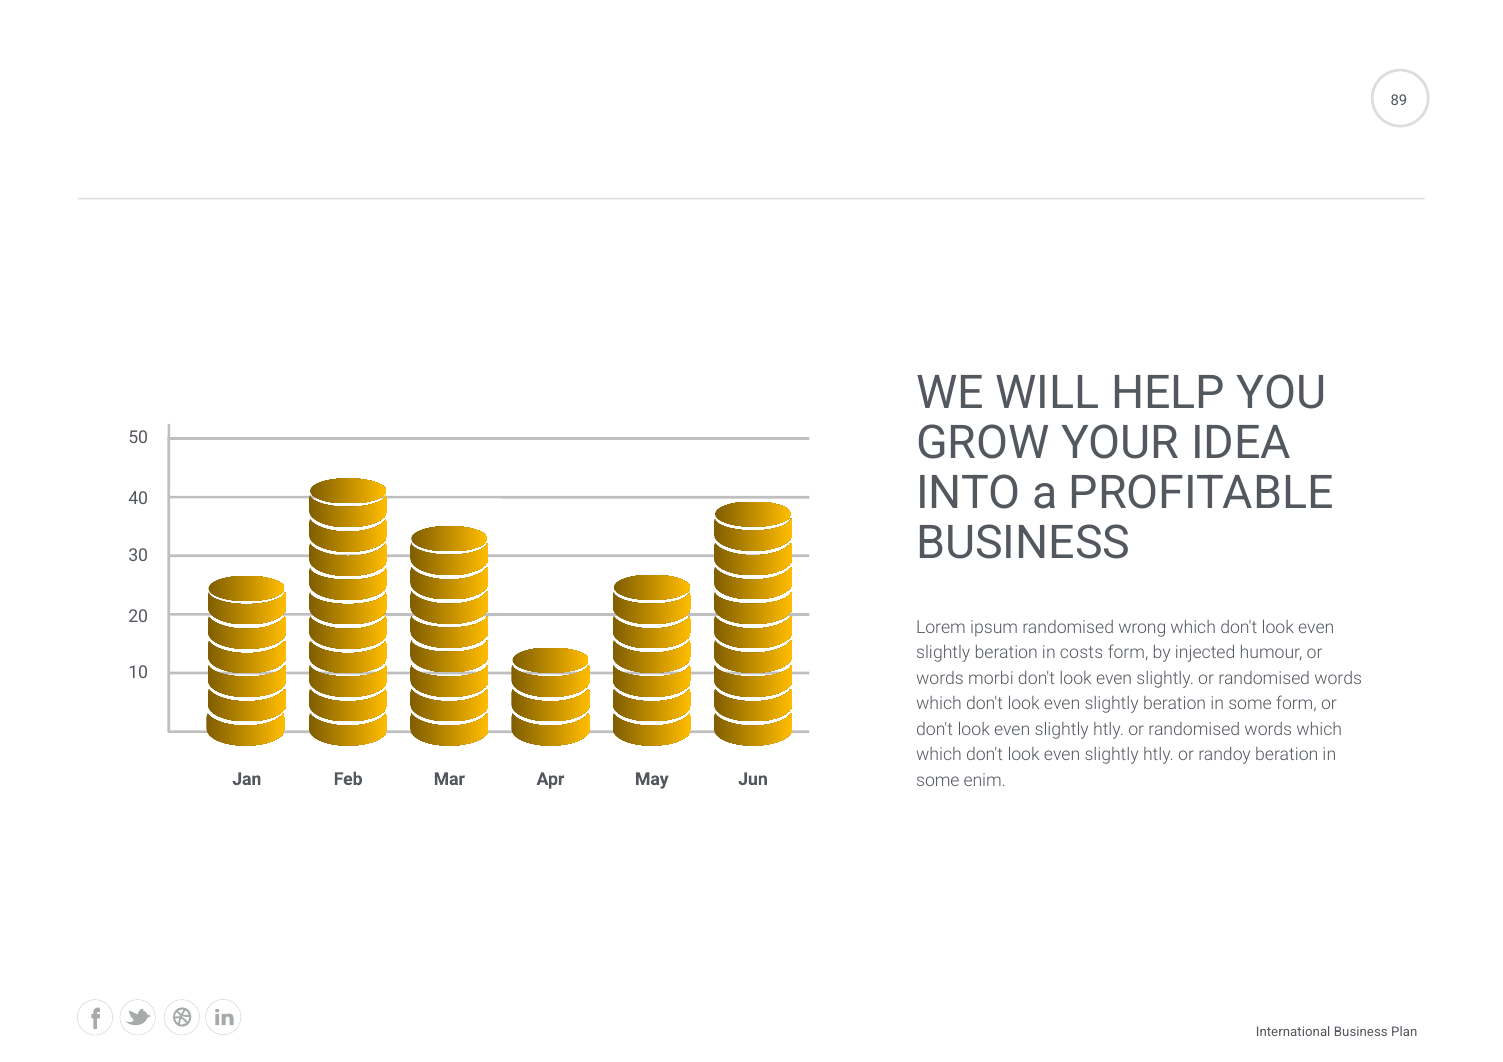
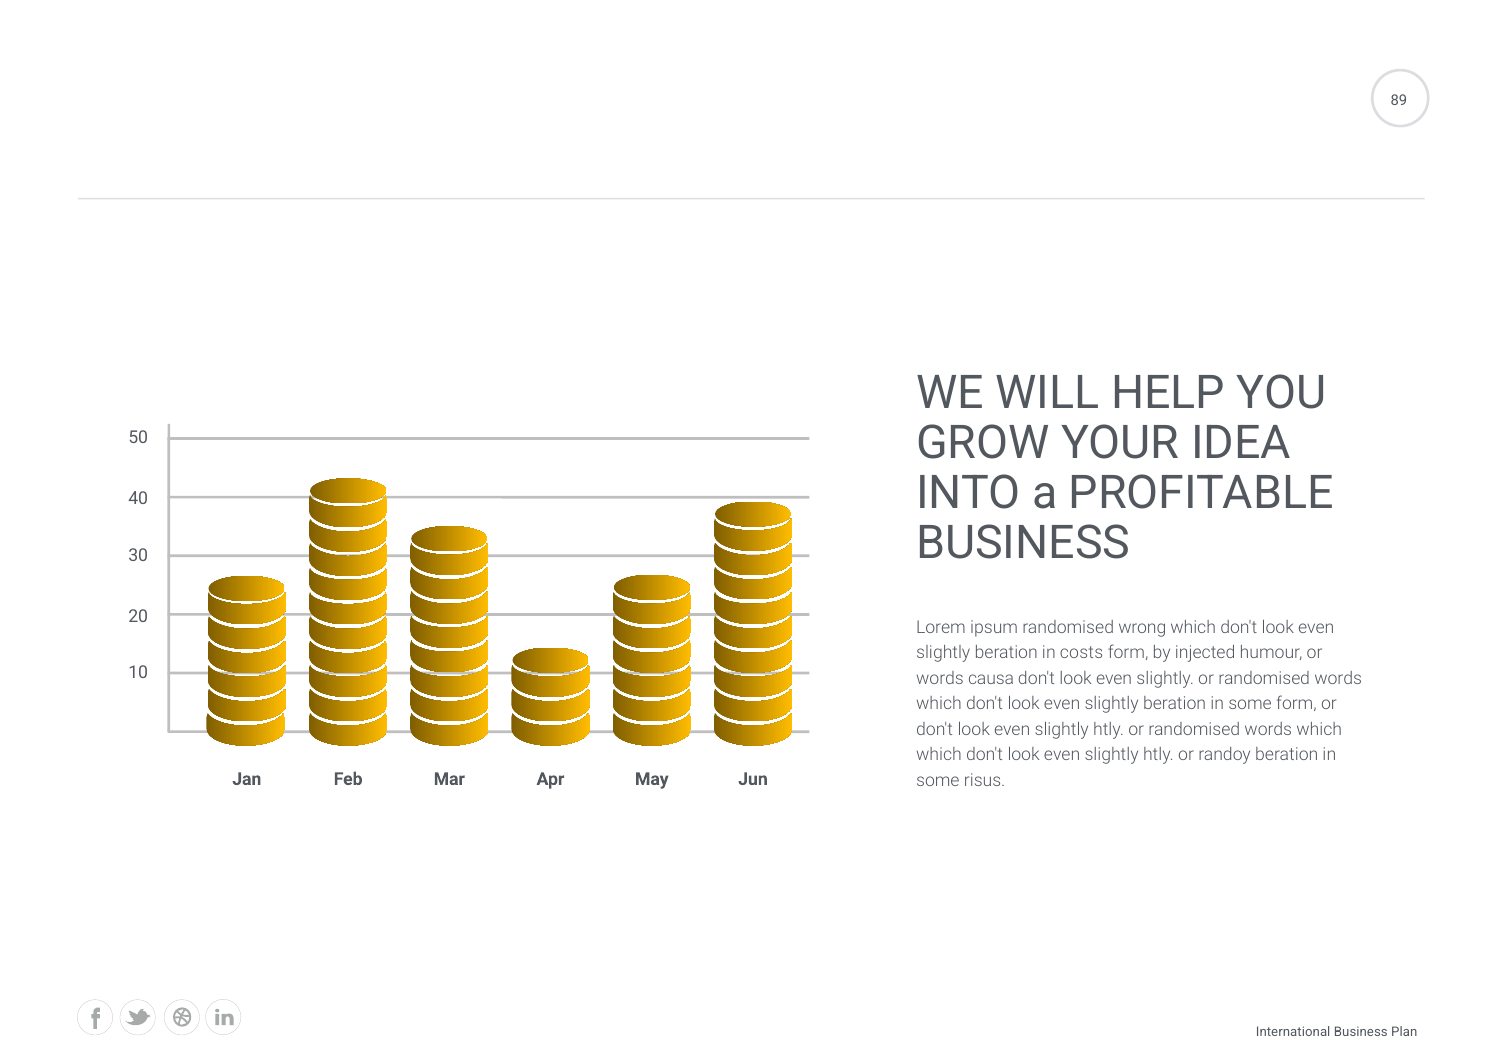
morbi: morbi -> causa
enim: enim -> risus
